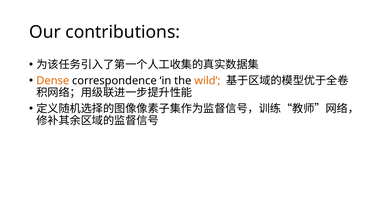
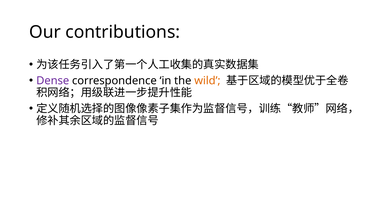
Dense colour: orange -> purple
